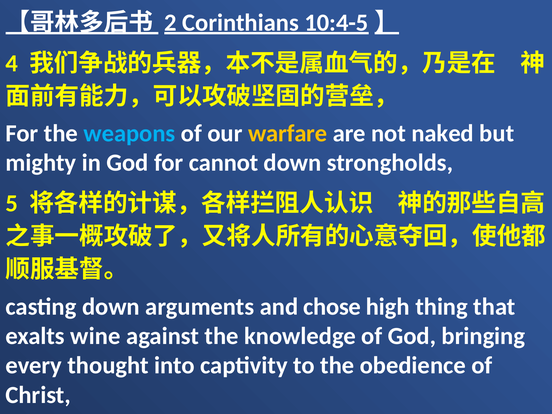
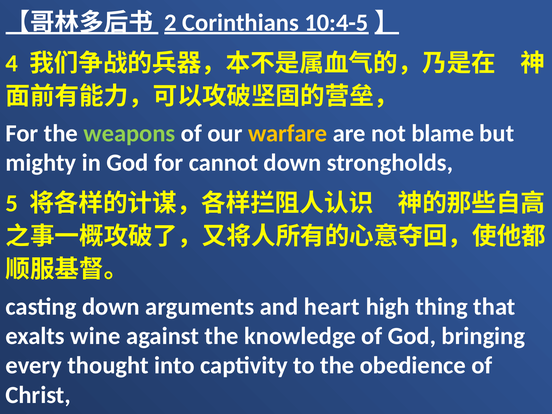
weapons colour: light blue -> light green
naked: naked -> blame
chose: chose -> heart
